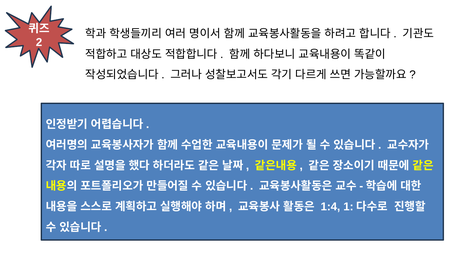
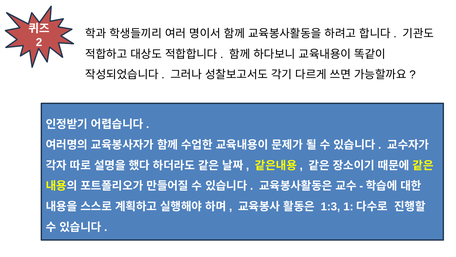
1:4: 1:4 -> 1:3
